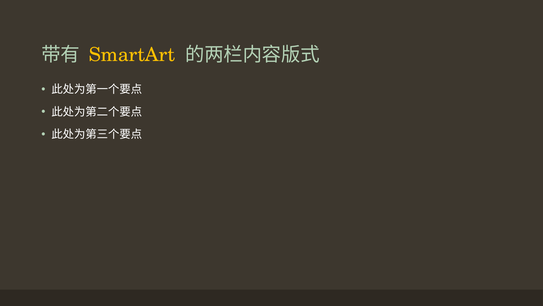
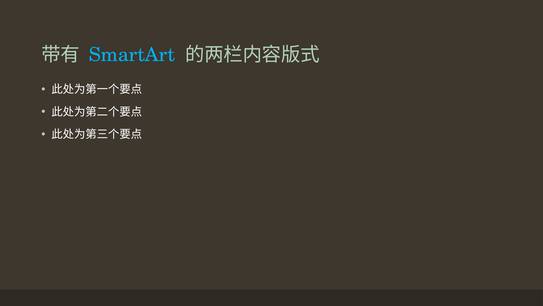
SmartArt colour: yellow -> light blue
